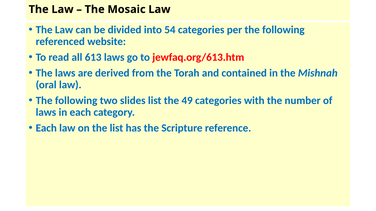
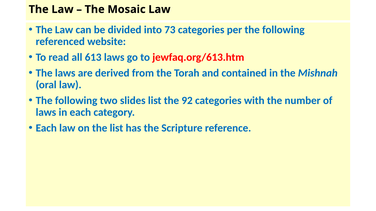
54: 54 -> 73
49: 49 -> 92
